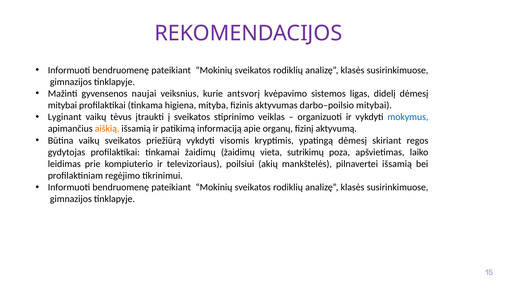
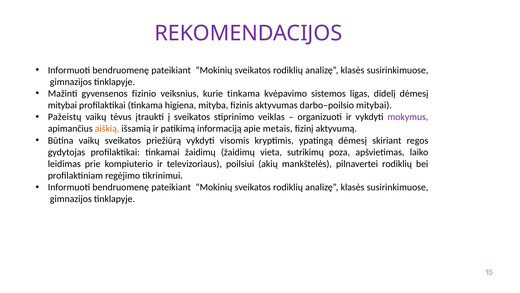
naujai: naujai -> fizinio
kurie antsvorį: antsvorį -> tinkama
Lyginant: Lyginant -> Pažeistų
mokymus colour: blue -> purple
organų: organų -> metais
pilnavertei išsamią: išsamią -> rodiklių
